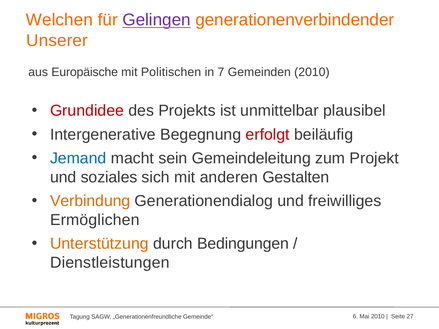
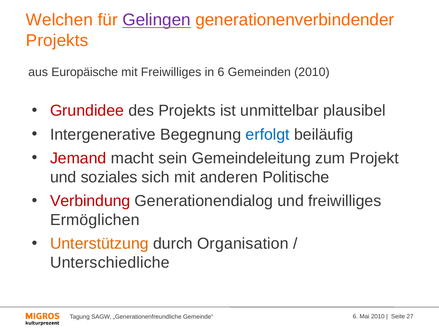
Unserer at (57, 41): Unserer -> Projekts
mit Politischen: Politischen -> Freiwilliges
in 7: 7 -> 6
erfolgt colour: red -> blue
Jemand colour: blue -> red
Gestalten: Gestalten -> Politische
Verbindung colour: orange -> red
Bedingungen: Bedingungen -> Organisation
Dienstleistungen: Dienstleistungen -> Unterschiedliche
